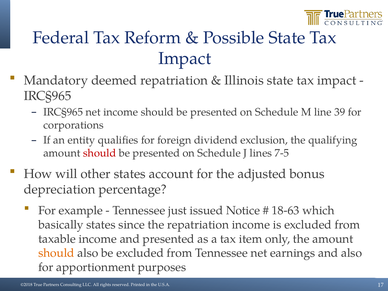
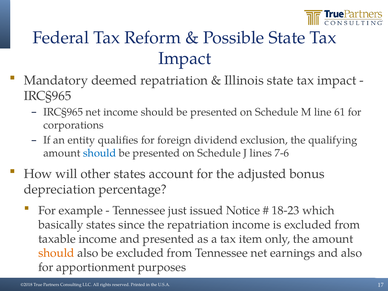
39: 39 -> 61
should at (100, 153) colour: red -> blue
7-5: 7-5 -> 7-6
18-63: 18-63 -> 18-23
